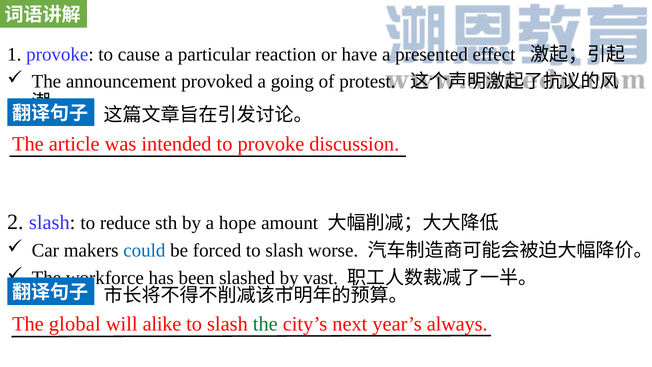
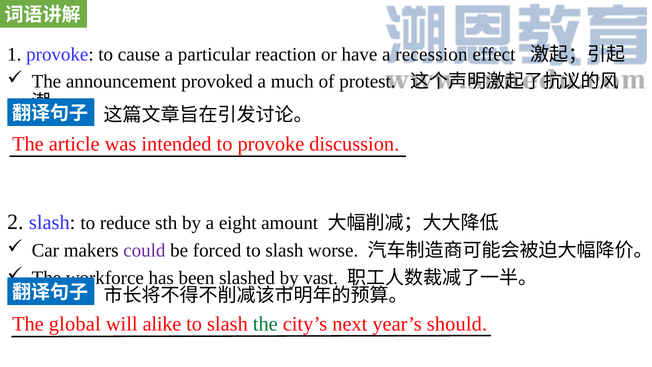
presented: presented -> recession
going: going -> much
hope: hope -> eight
could colour: blue -> purple
always: always -> should
